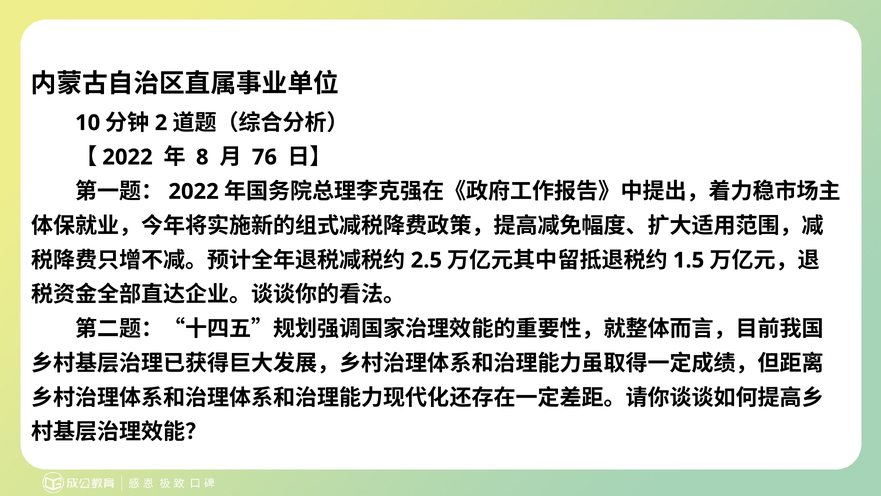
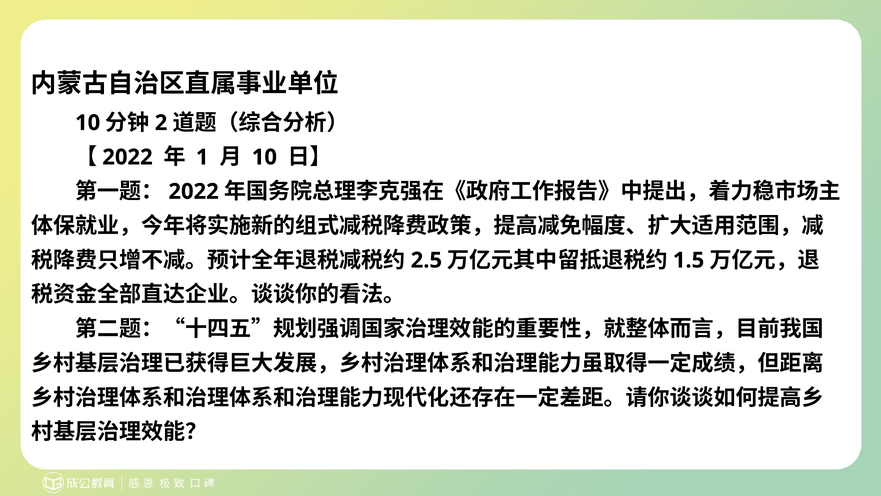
8: 8 -> 1
76 at (264, 157): 76 -> 10
